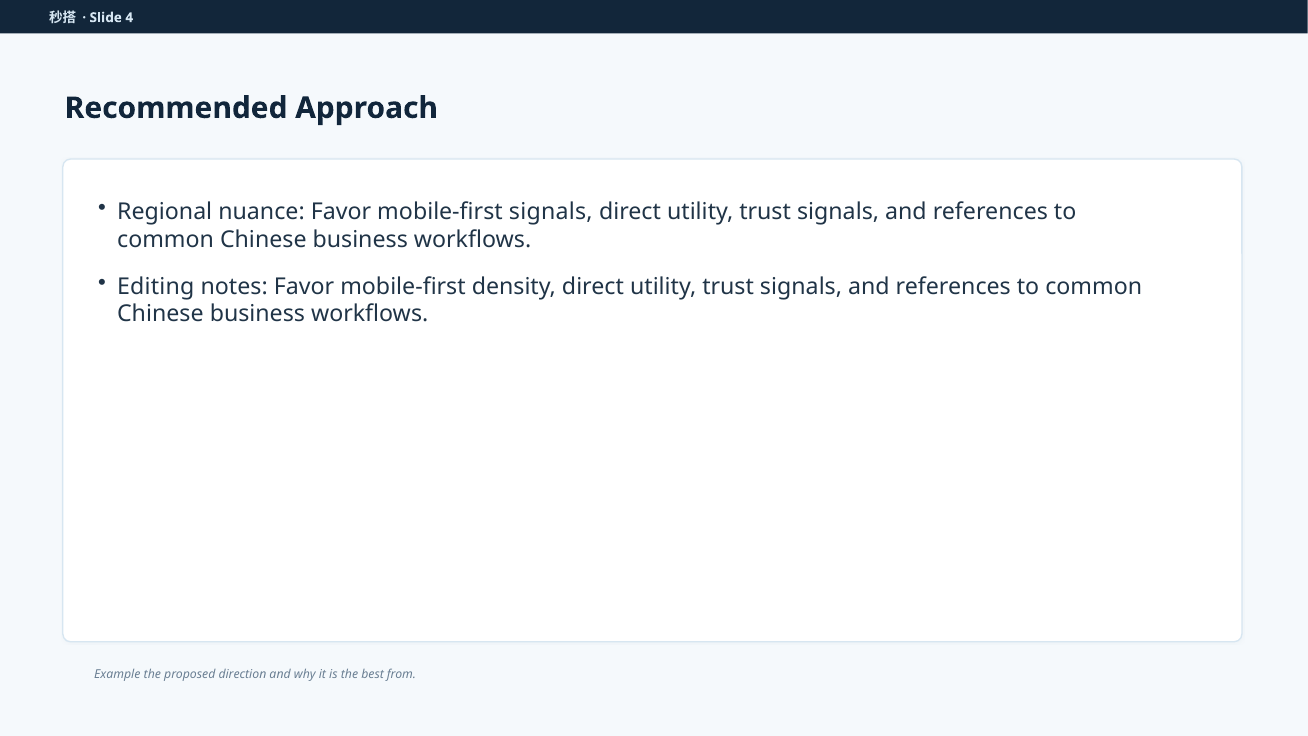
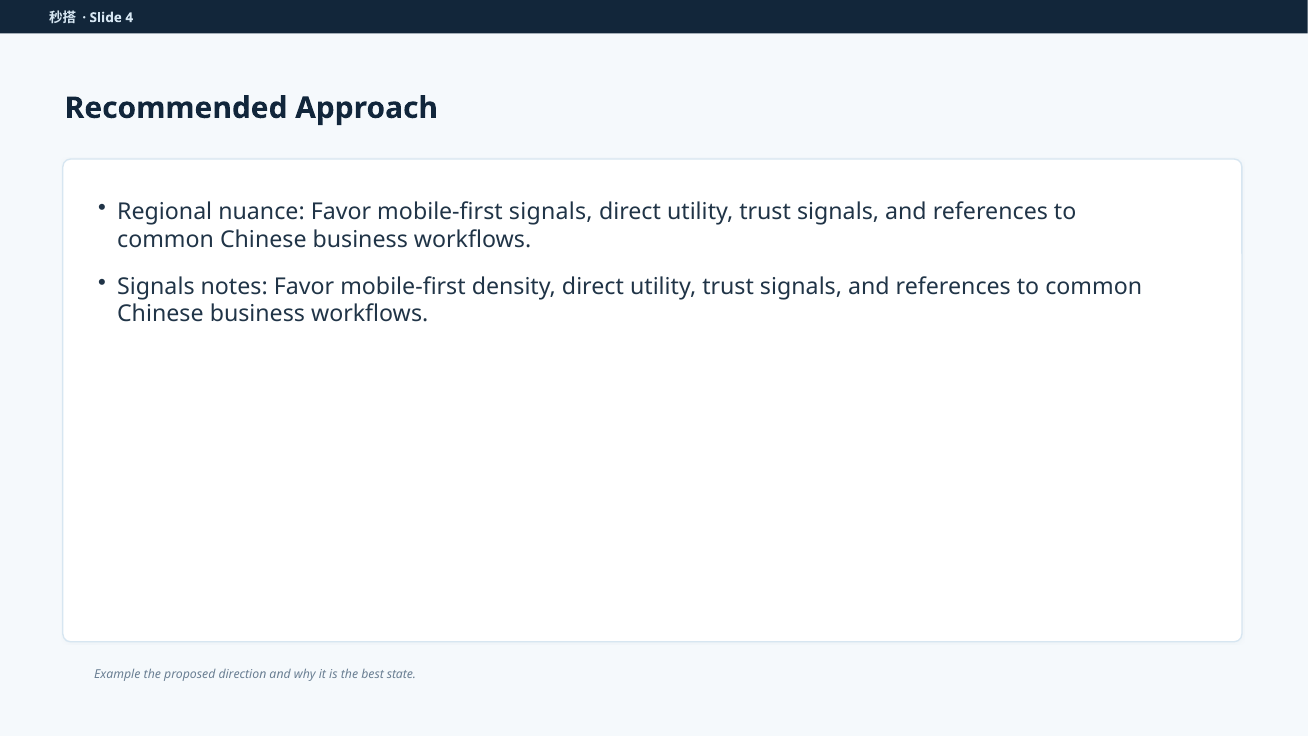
Editing at (156, 286): Editing -> Signals
from: from -> state
